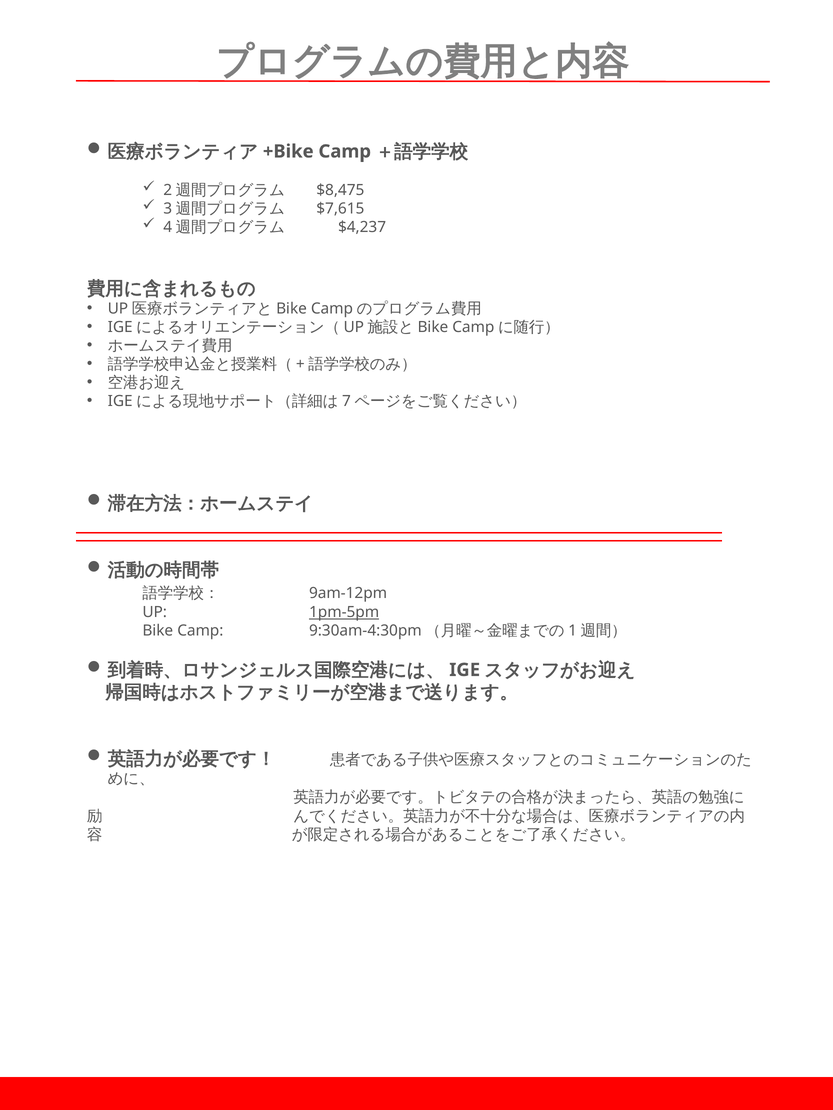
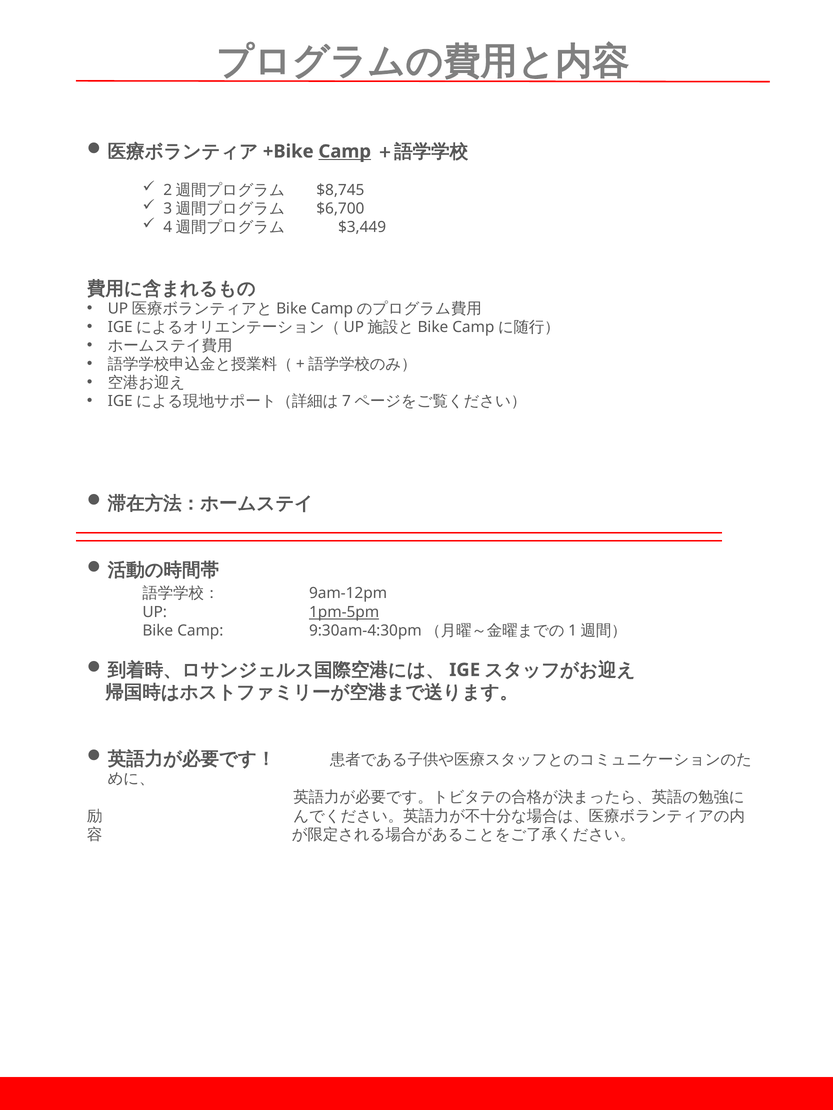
Camp at (345, 152) underline: none -> present
$8,475: $8,475 -> $8,745
$7,615: $7,615 -> $6,700
$4,237: $4,237 -> $3,449
